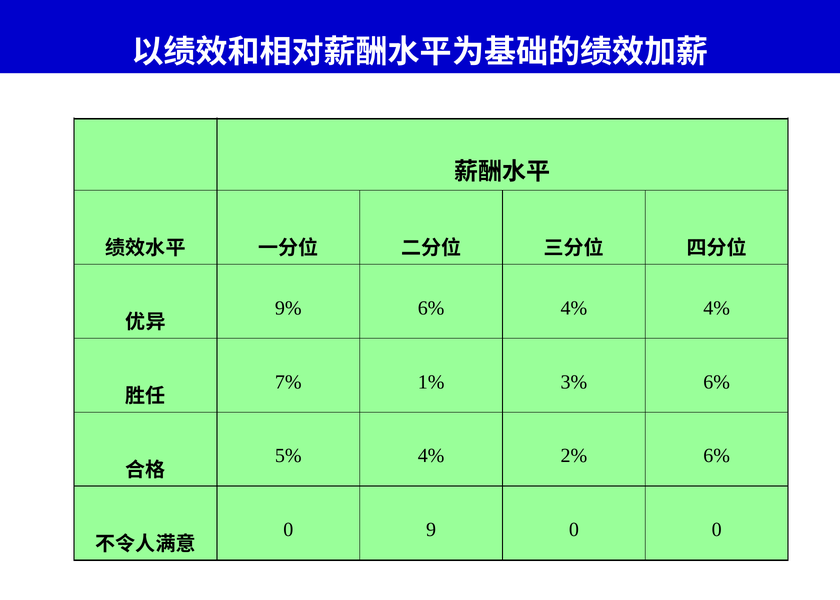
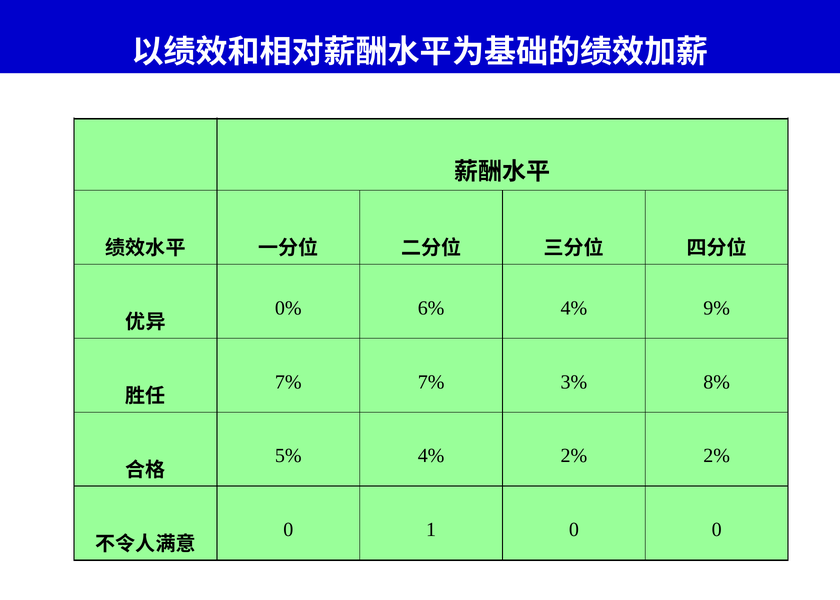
9%: 9% -> 0%
4% 4%: 4% -> 9%
7% 1%: 1% -> 7%
3% 6%: 6% -> 8%
2% 6%: 6% -> 2%
9: 9 -> 1
